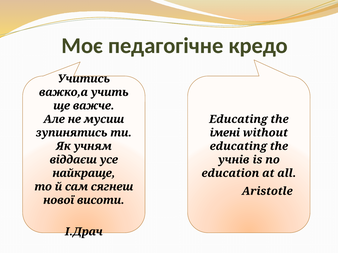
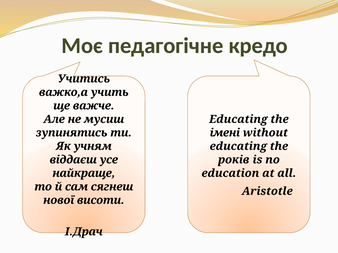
учнів: учнів -> років
